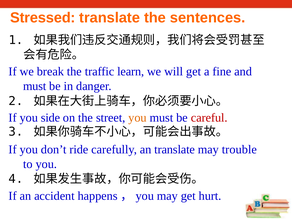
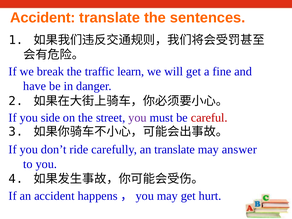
Stressed at (43, 18): Stressed -> Accident
must at (35, 86): must -> have
you at (137, 118) colour: orange -> purple
trouble: trouble -> answer
